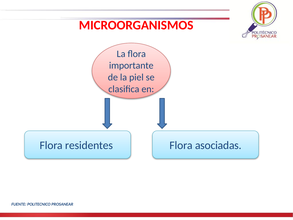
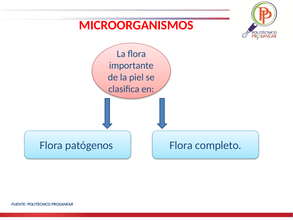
residentes: residentes -> patógenos
asociadas: asociadas -> completo
